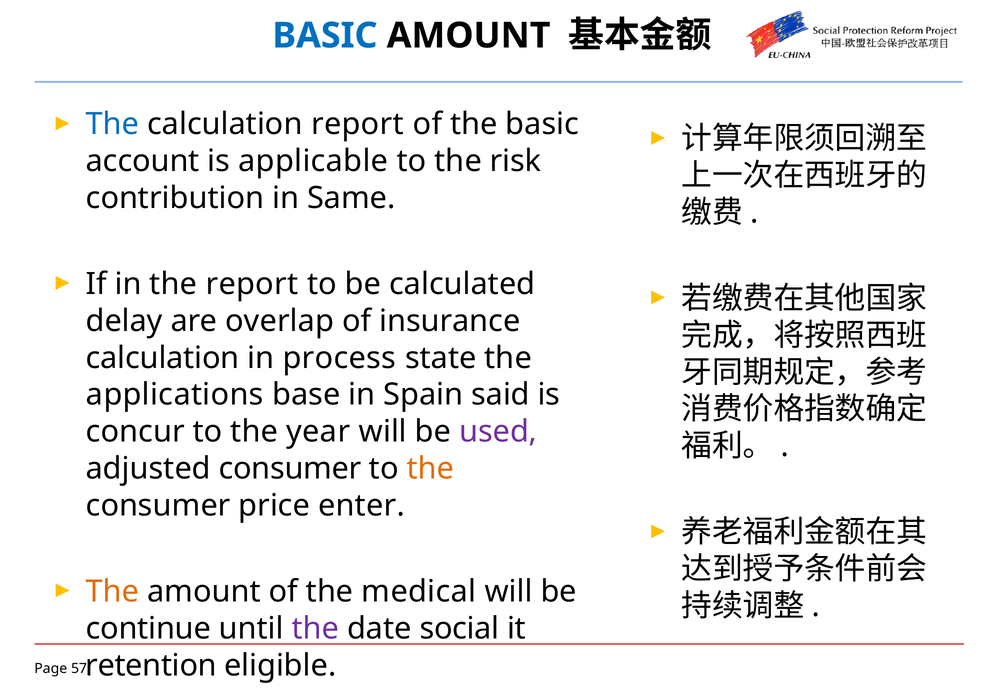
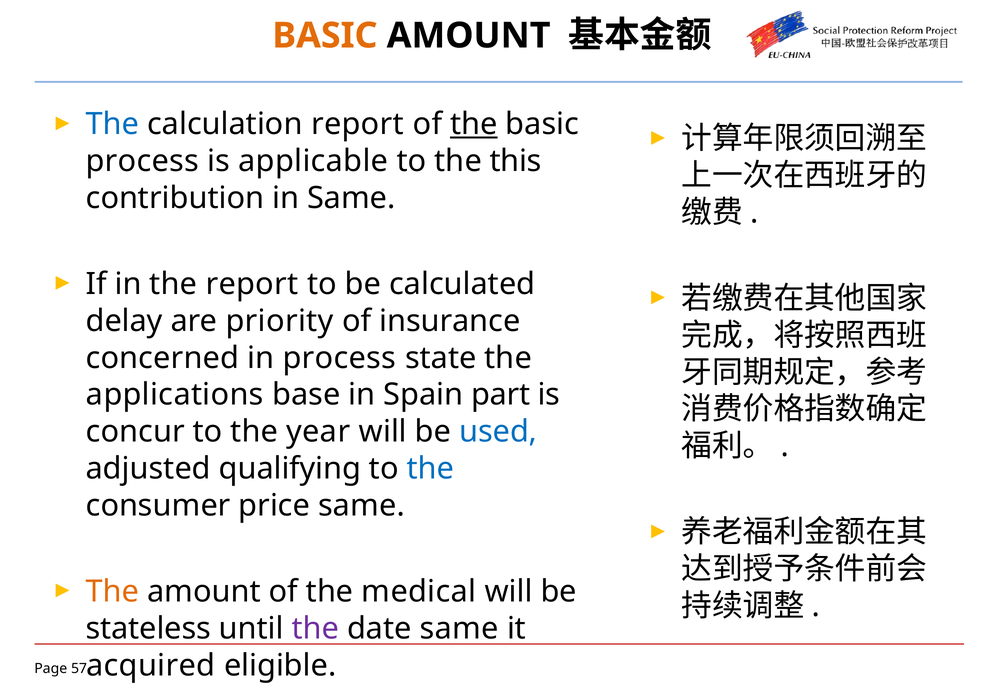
BASIC at (325, 36) colour: blue -> orange
the at (474, 124) underline: none -> present
account at (143, 161): account -> process
risk: risk -> this
overlap: overlap -> priority
calculation at (163, 358): calculation -> concerned
said: said -> part
used colour: purple -> blue
adjusted consumer: consumer -> qualifying
the at (430, 468) colour: orange -> blue
price enter: enter -> same
continue: continue -> stateless
date social: social -> same
retention: retention -> acquired
